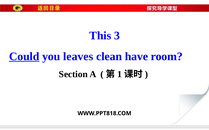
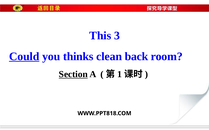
leaves: leaves -> thinks
have: have -> back
Section underline: none -> present
